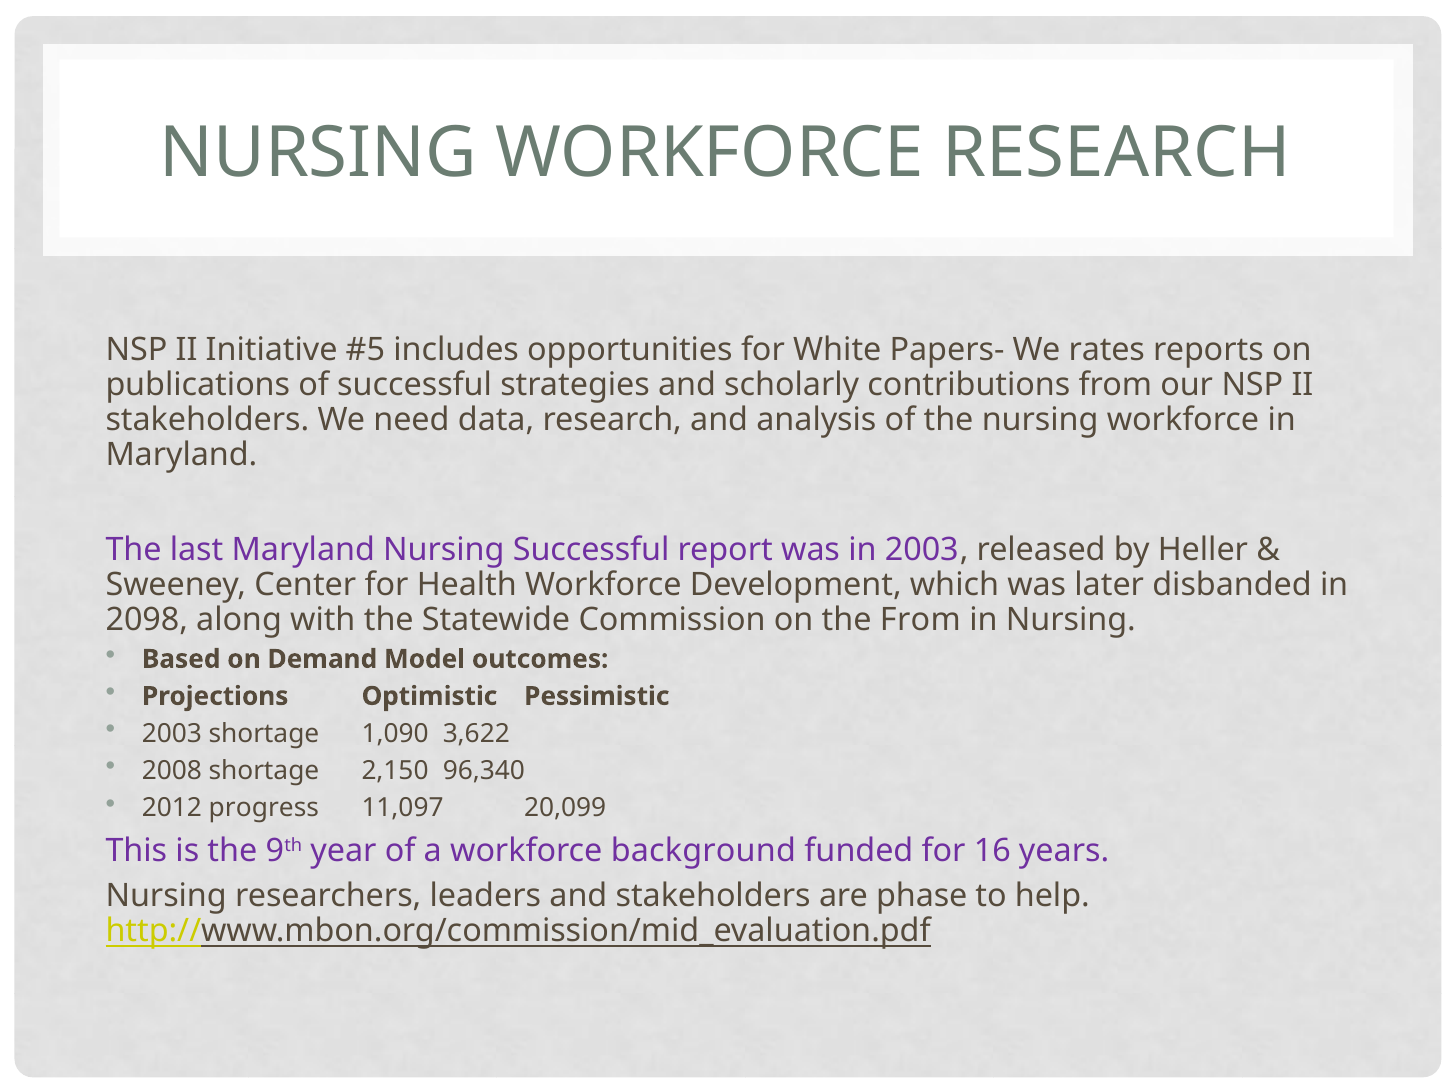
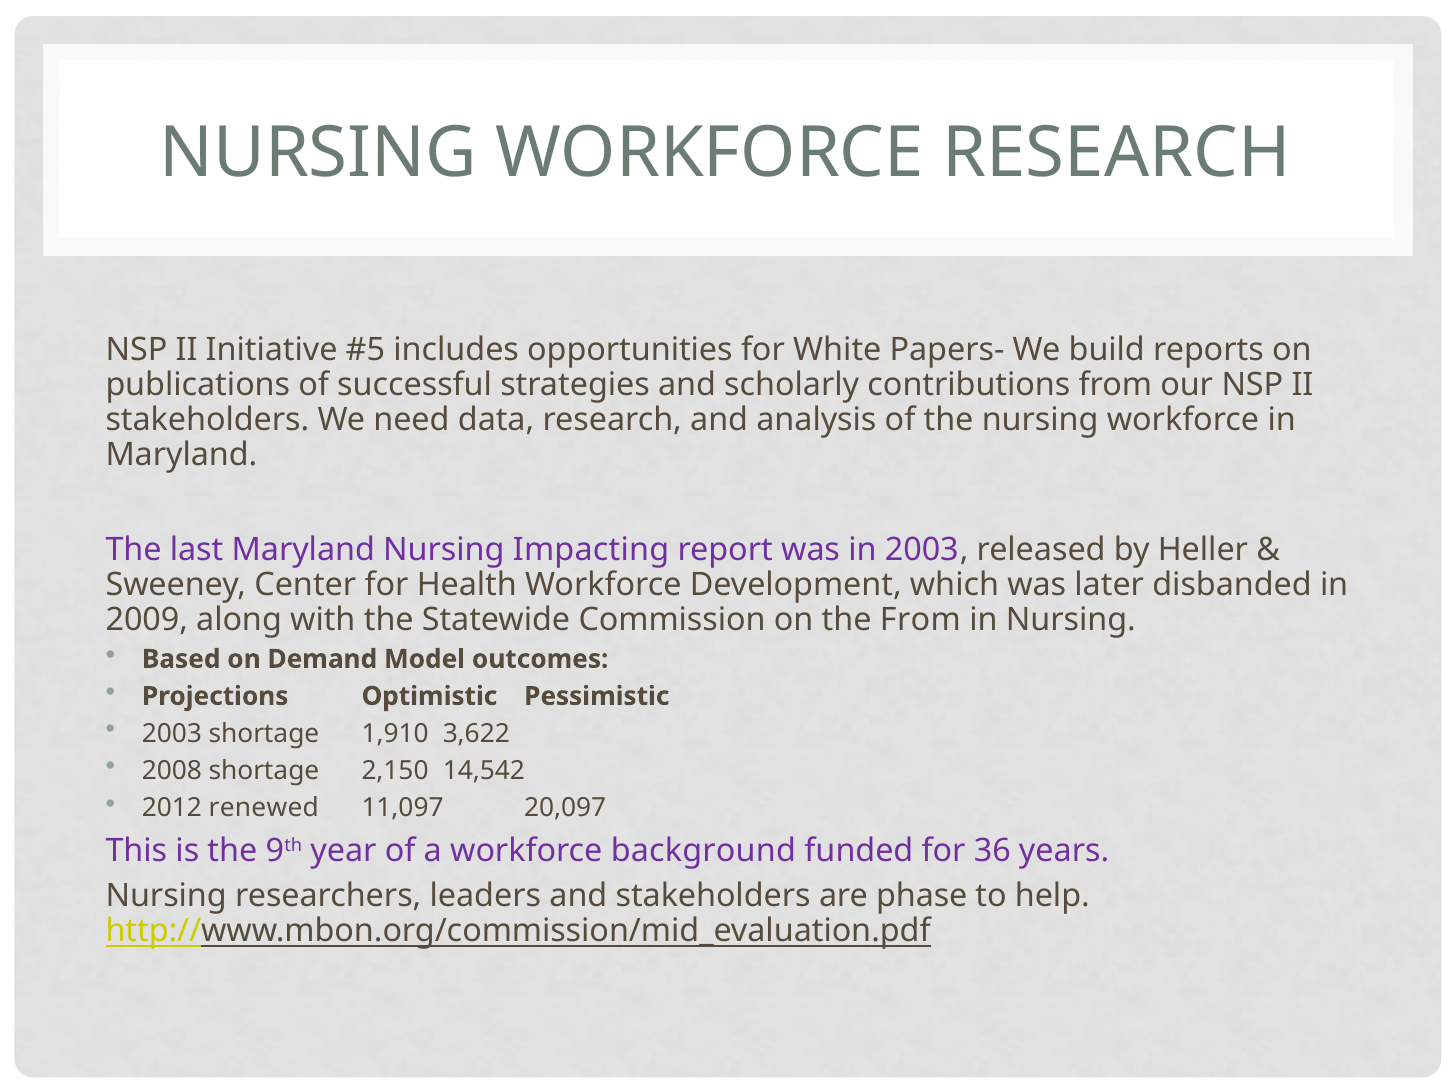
rates: rates -> build
Nursing Successful: Successful -> Impacting
2098: 2098 -> 2009
1,090: 1,090 -> 1,910
96,340: 96,340 -> 14,542
progress: progress -> renewed
20,099: 20,099 -> 20,097
16: 16 -> 36
